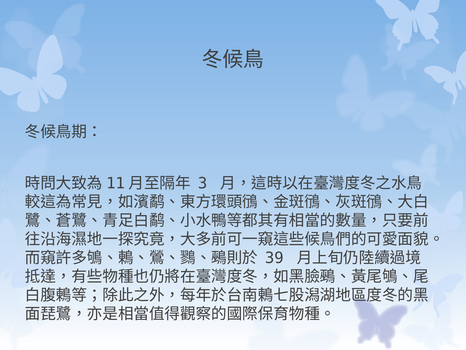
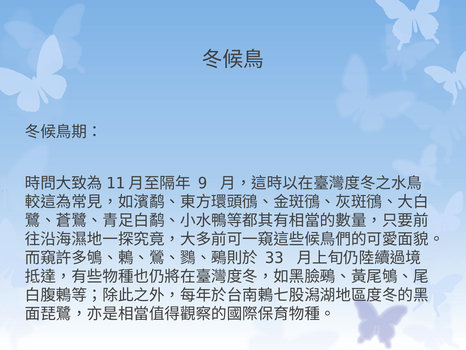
3: 3 -> 9
39: 39 -> 33
